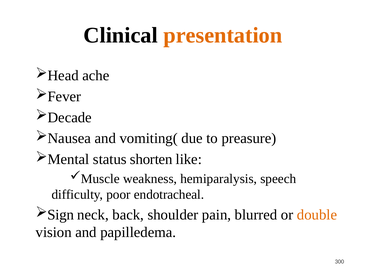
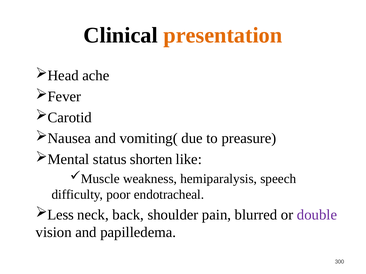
Decade: Decade -> Carotid
Sign: Sign -> Less
double colour: orange -> purple
